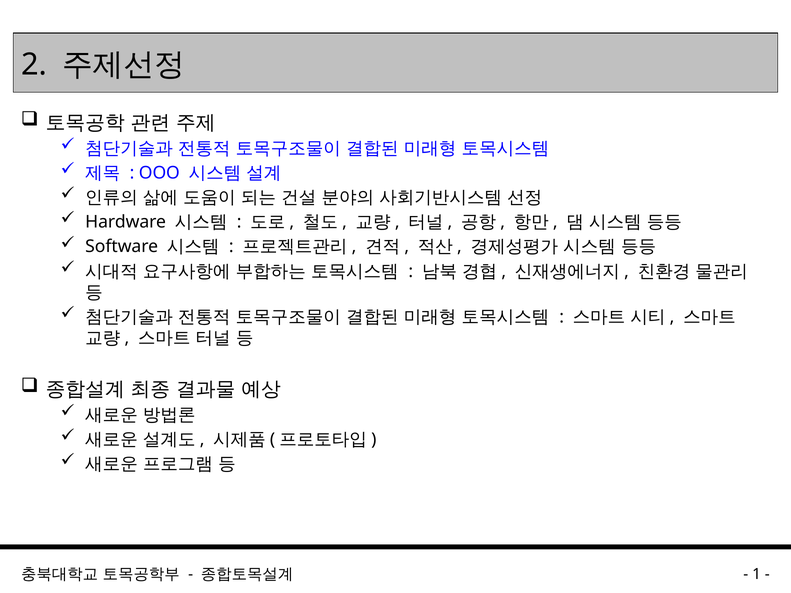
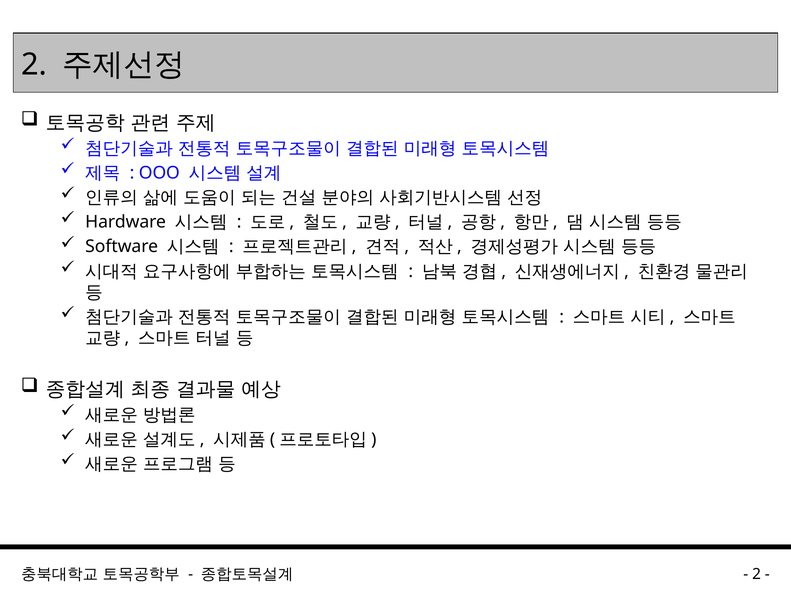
1 at (757, 575): 1 -> 2
